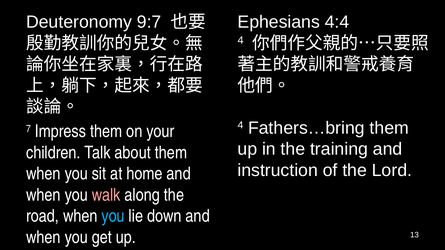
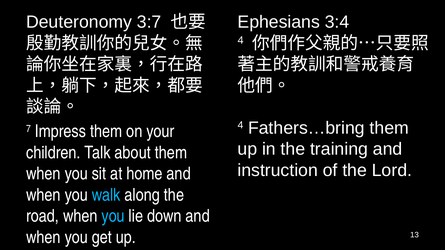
9:7: 9:7 -> 3:7
4:4: 4:4 -> 3:4
walk colour: pink -> light blue
